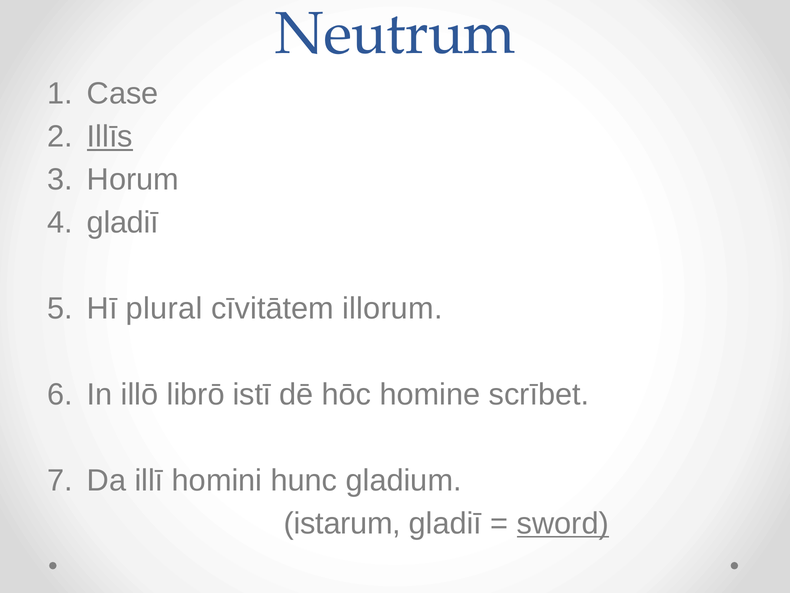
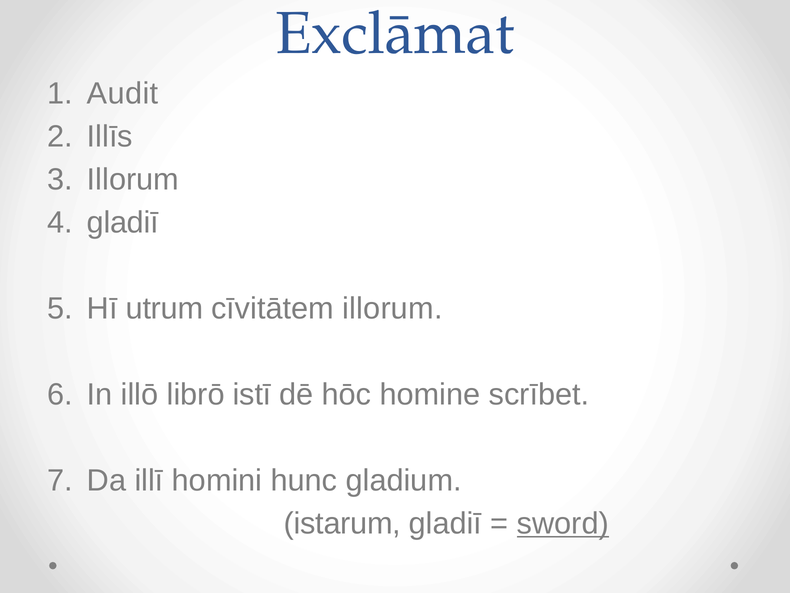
Neutrum: Neutrum -> Exclāmat
Case: Case -> Audit
Illīs underline: present -> none
Horum at (133, 180): Horum -> Illorum
plural: plural -> utrum
